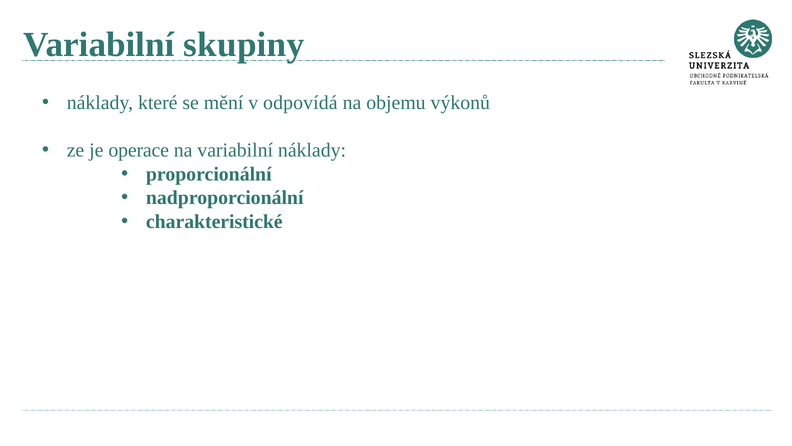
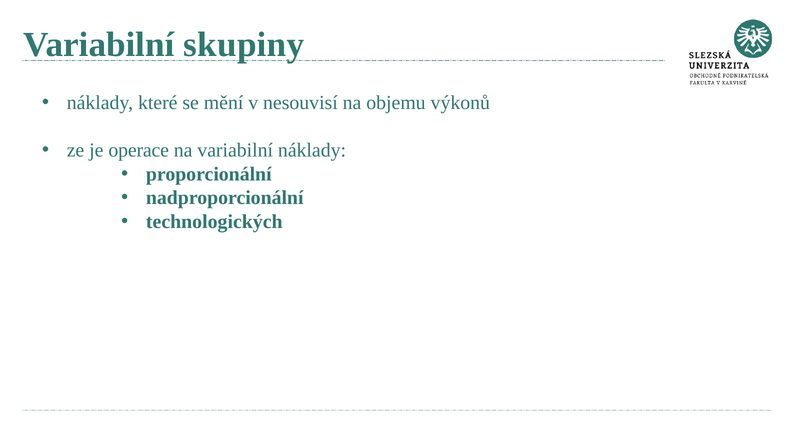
odpovídá: odpovídá -> nesouvisí
charakteristické: charakteristické -> technologických
